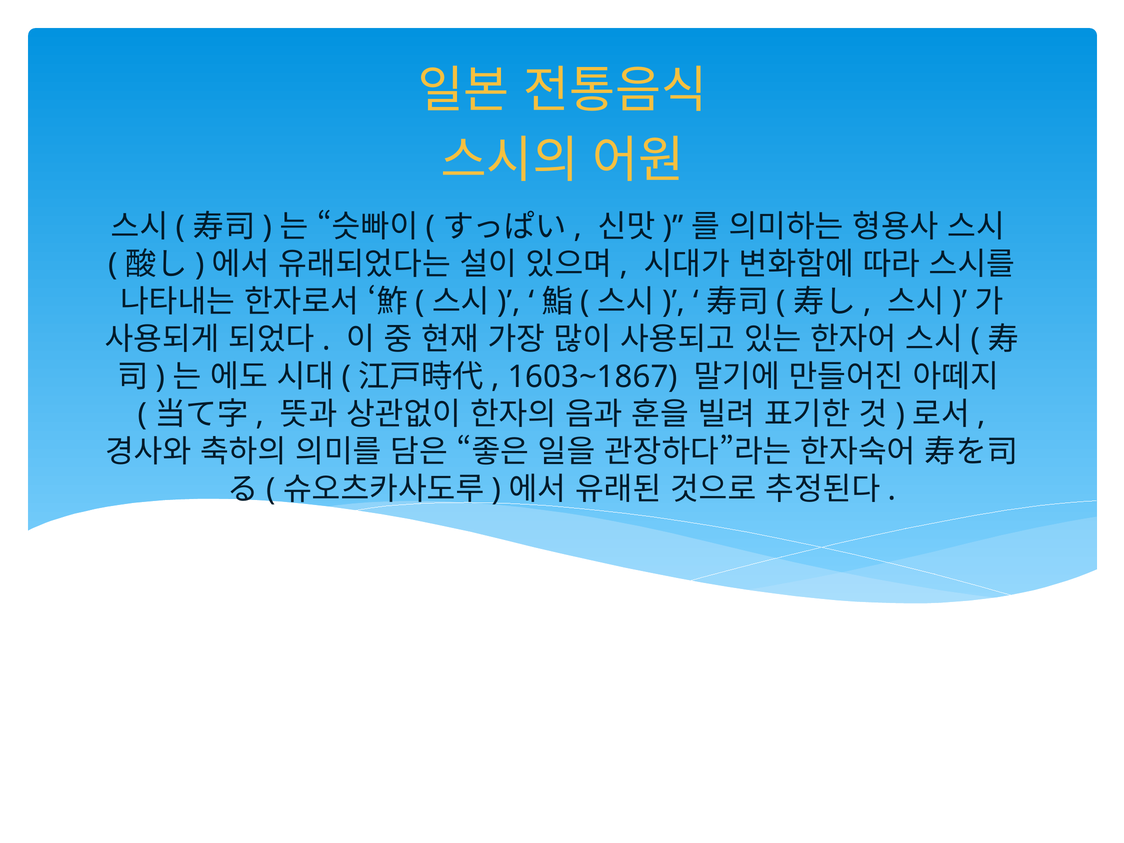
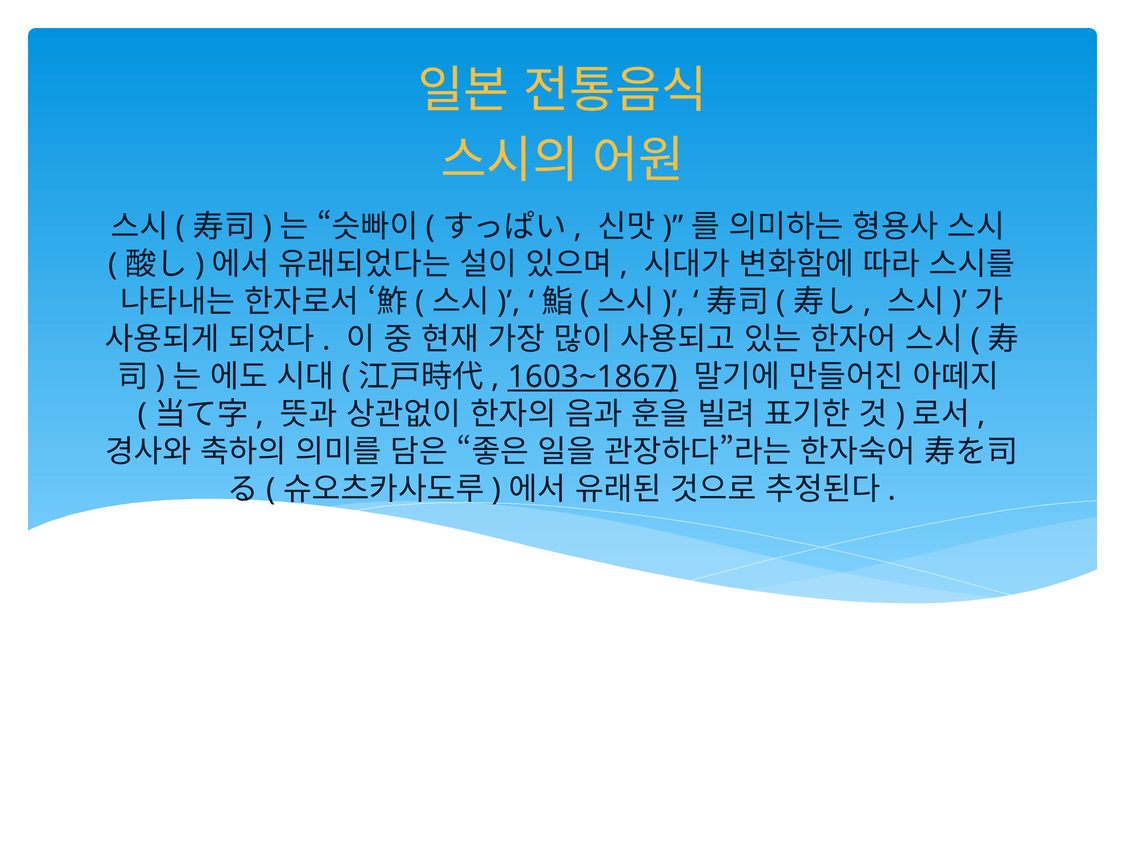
1603~1867 underline: none -> present
